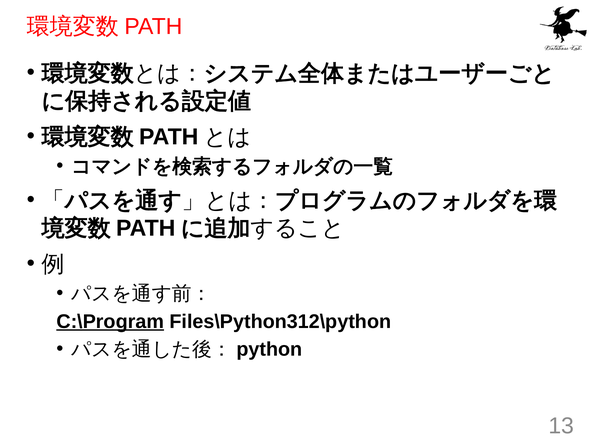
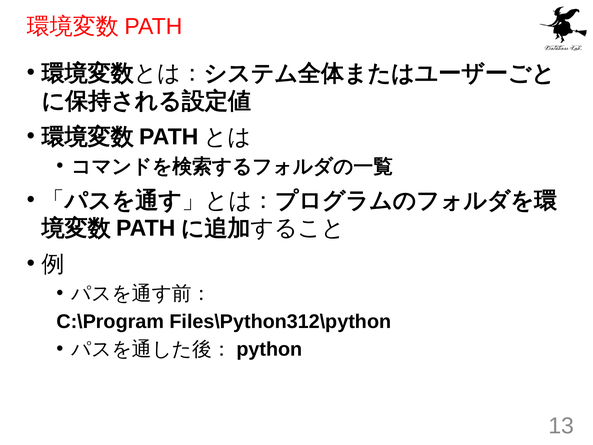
C:\Program underline: present -> none
